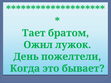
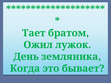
пожелтели: пожелтели -> земляника
